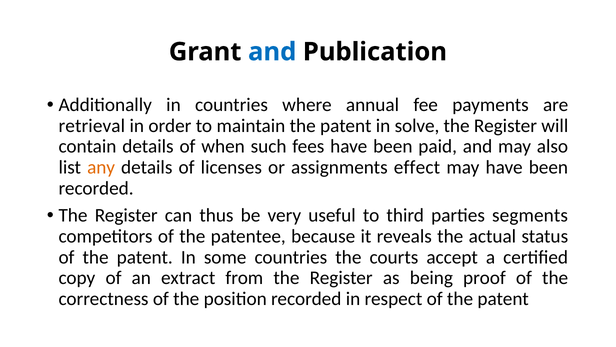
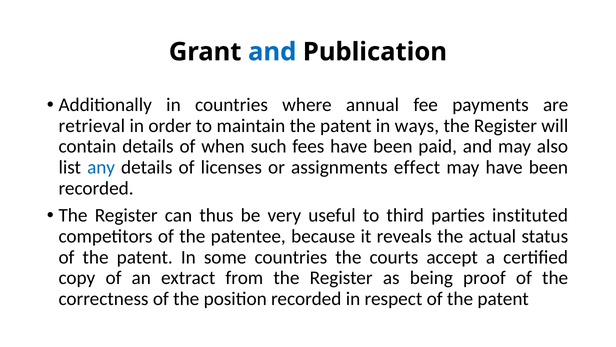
solve: solve -> ways
any colour: orange -> blue
segments: segments -> instituted
